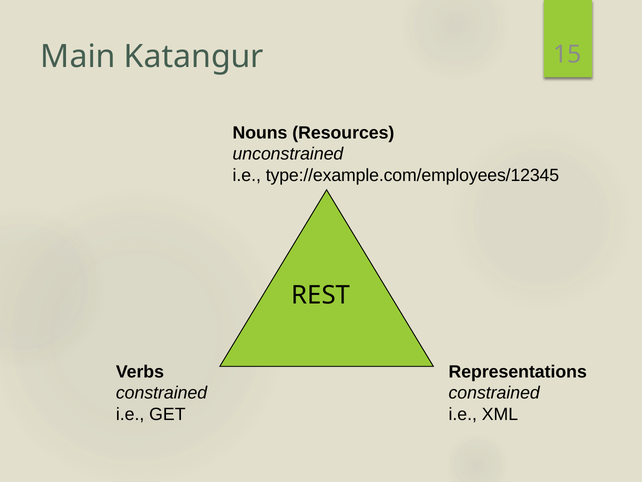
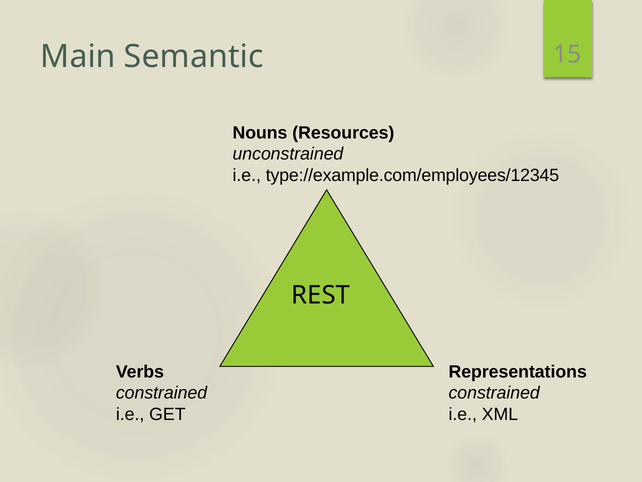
Katangur: Katangur -> Semantic
